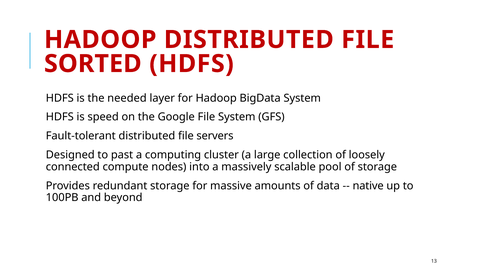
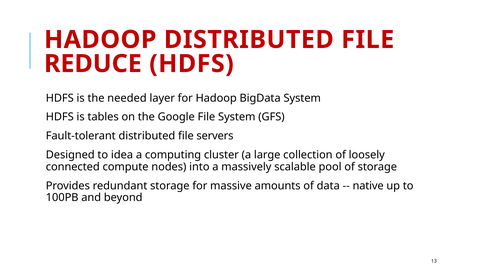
SORTED: SORTED -> REDUCE
speed: speed -> tables
past: past -> idea
